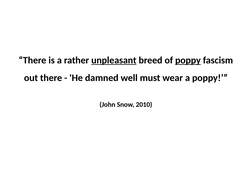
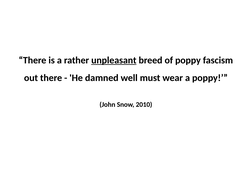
poppy at (188, 60) underline: present -> none
